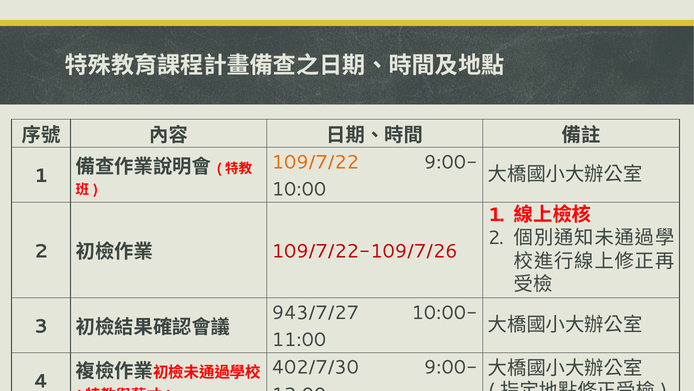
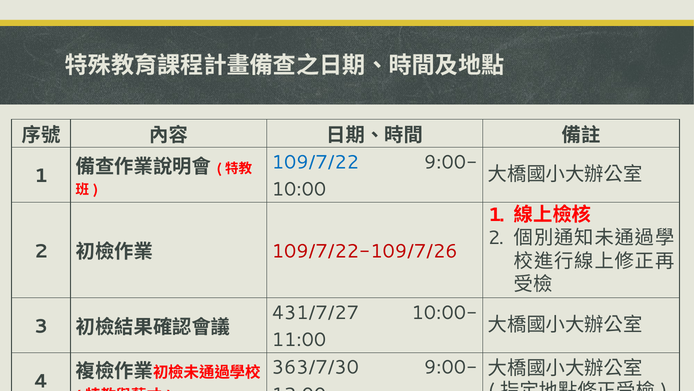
109/7/22 colour: orange -> blue
943/7/27: 943/7/27 -> 431/7/27
402/7/30: 402/7/30 -> 363/7/30
